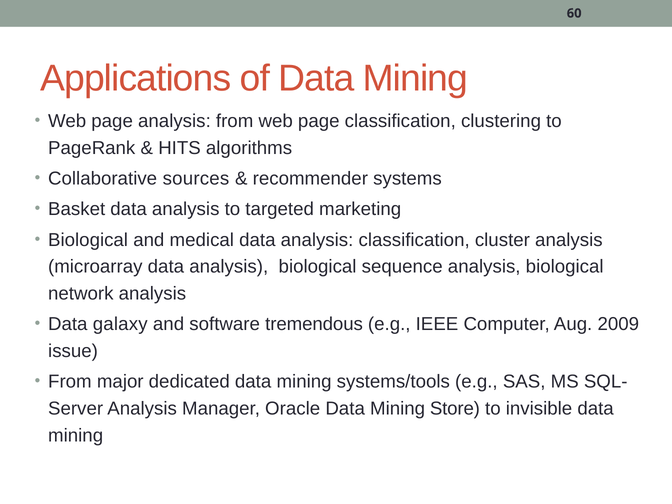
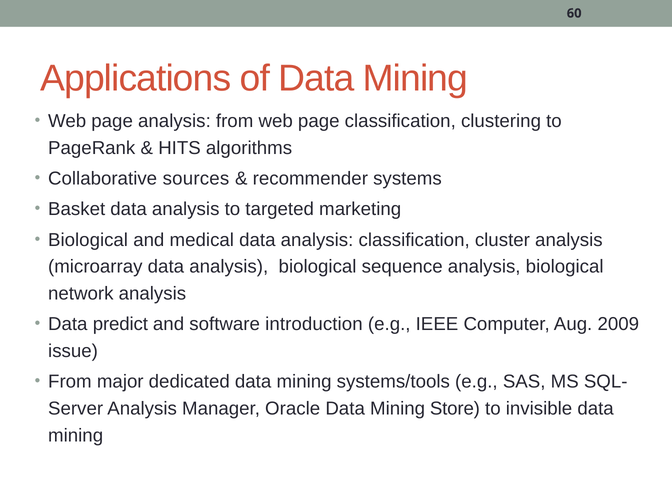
galaxy: galaxy -> predict
tremendous: tremendous -> introduction
